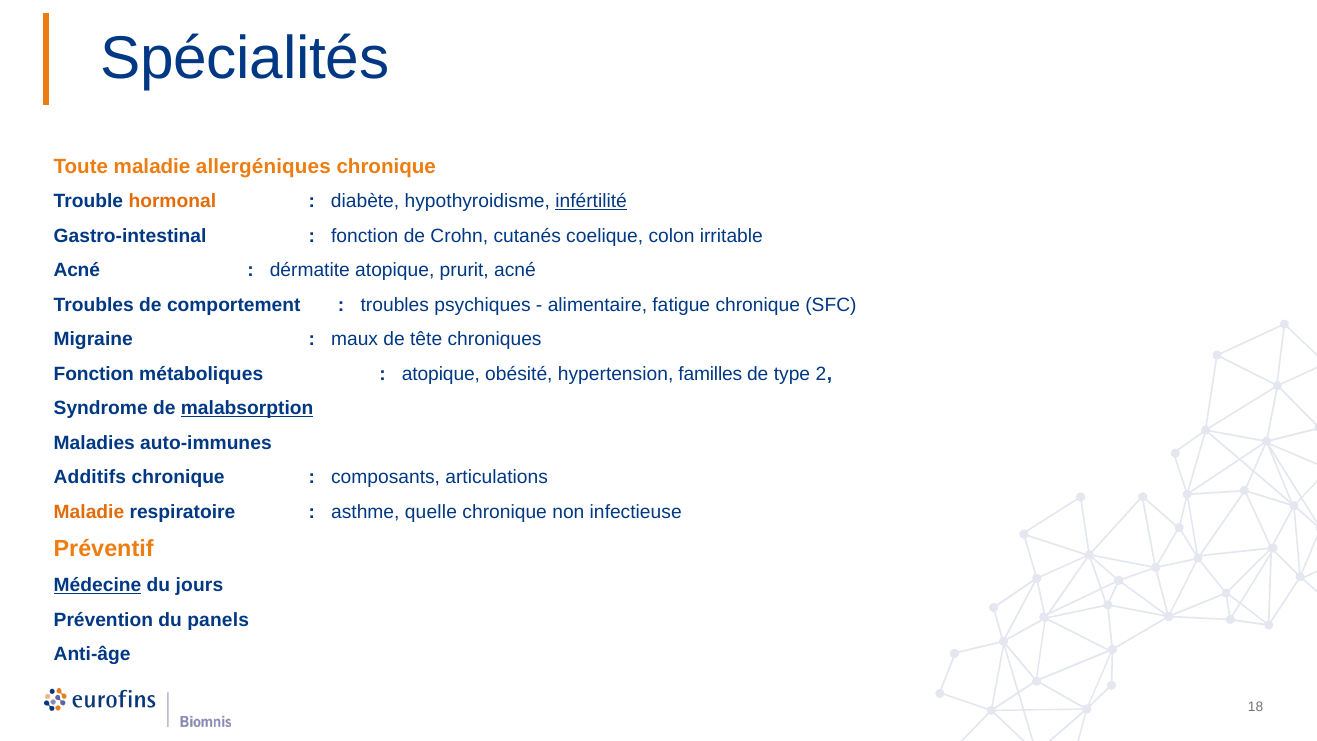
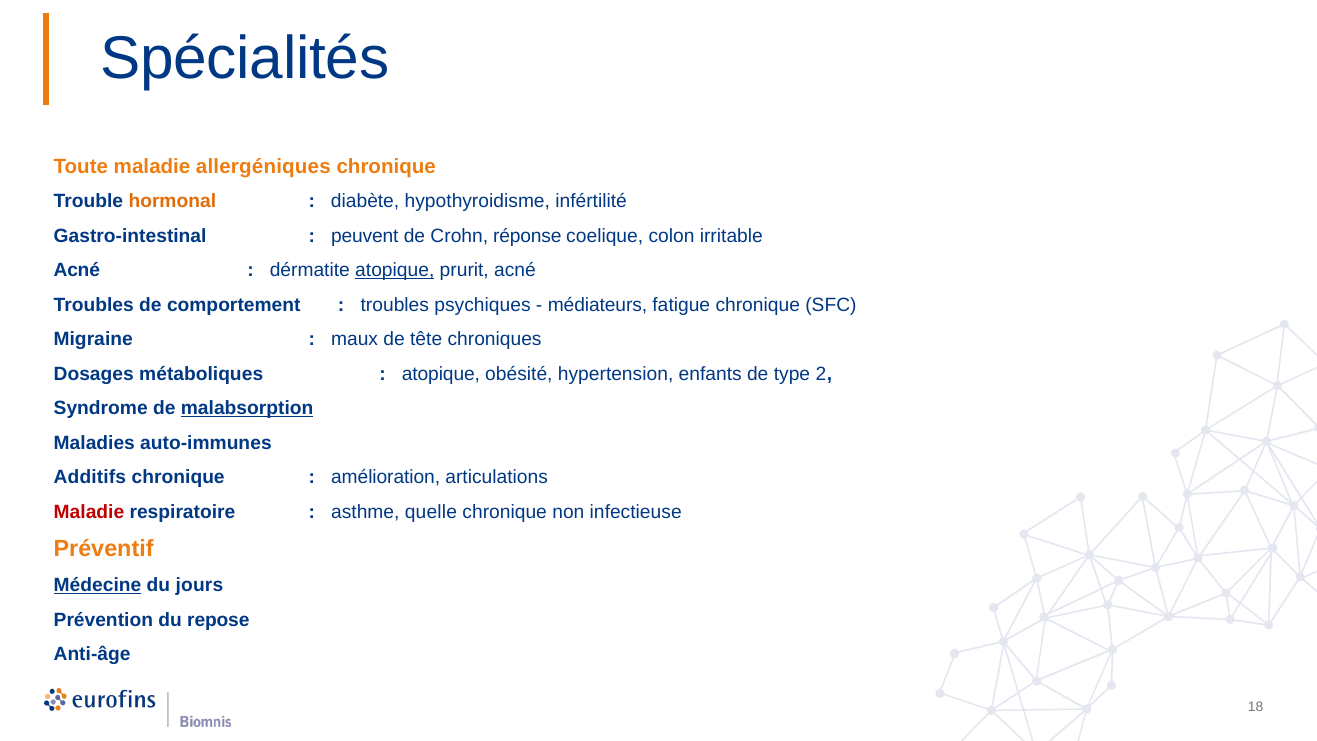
infértilité underline: present -> none
fonction at (365, 236): fonction -> peuvent
cutanés: cutanés -> réponse
atopique at (395, 271) underline: none -> present
alimentaire: alimentaire -> médiateurs
Fonction at (94, 374): Fonction -> Dosages
familles: familles -> enfants
composants: composants -> amélioration
Maladie at (89, 512) colour: orange -> red
panels: panels -> repose
